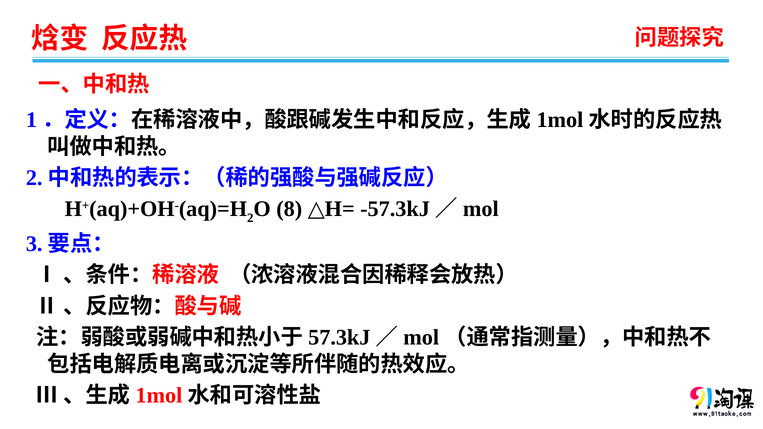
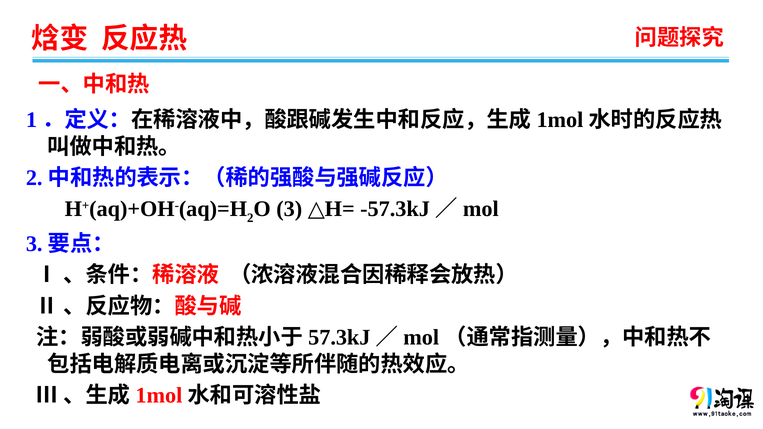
8 at (289, 209): 8 -> 3
